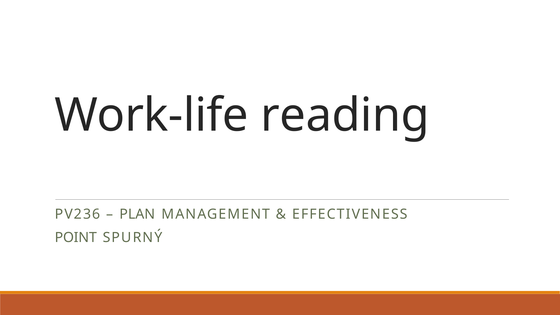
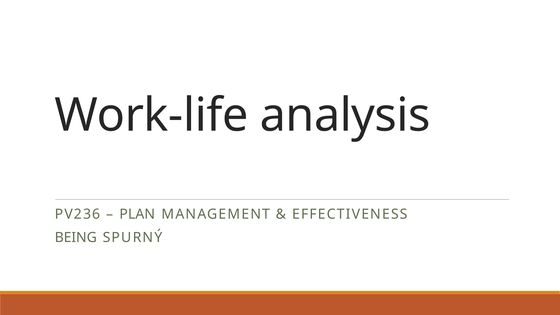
reading: reading -> analysis
POINT: POINT -> BEING
